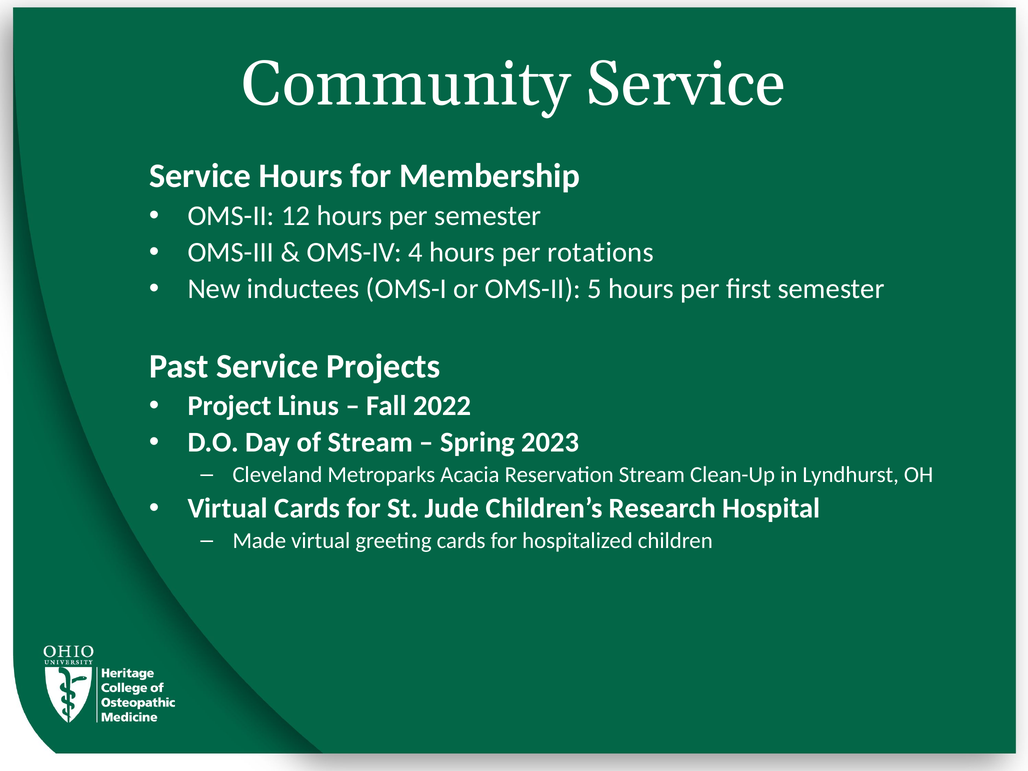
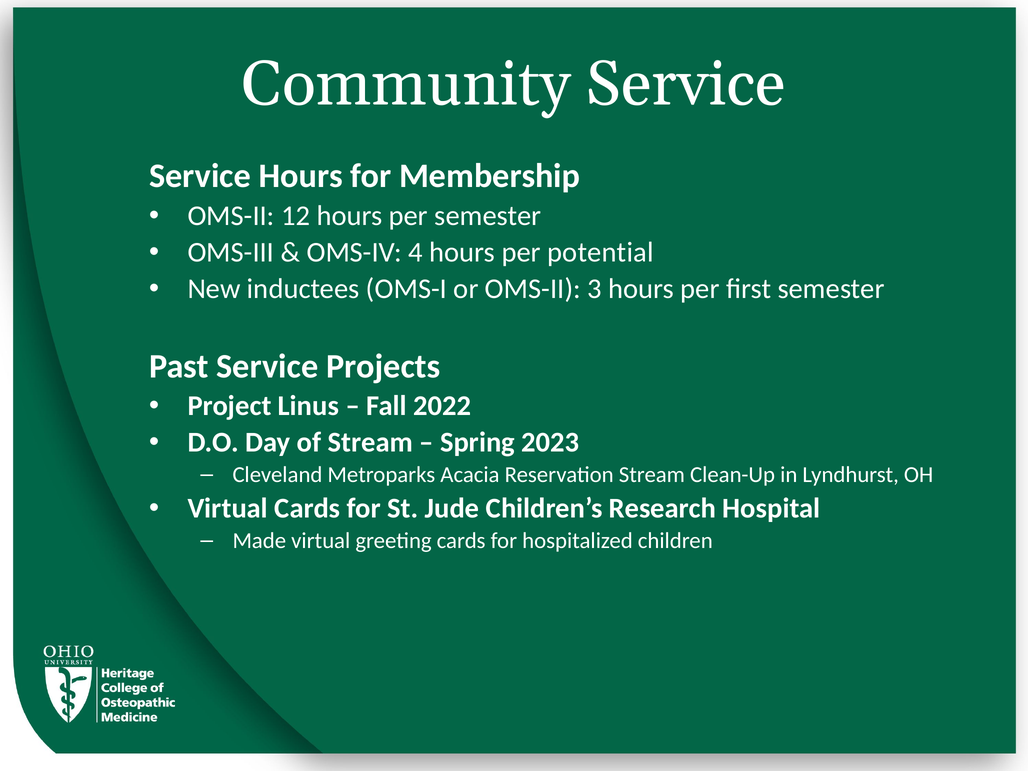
rotations: rotations -> potential
5: 5 -> 3
